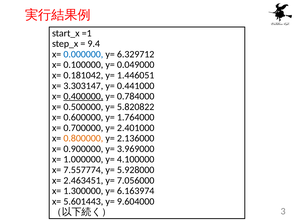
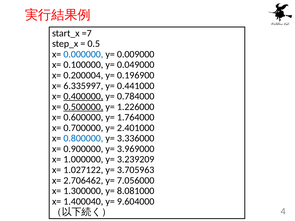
=1: =1 -> =7
9.4: 9.4 -> 0.5
6.329712: 6.329712 -> 0.009000
0.181042: 0.181042 -> 0.200004
1.446051: 1.446051 -> 0.196900
3.303147: 3.303147 -> 6.335997
0.500000 underline: none -> present
5.820822: 5.820822 -> 1.226000
0.800000 colour: orange -> blue
2.136000: 2.136000 -> 3.336000
4.100000: 4.100000 -> 3.239209
7.557774: 7.557774 -> 1.027122
5.928000: 5.928000 -> 3.705963
2.463451: 2.463451 -> 2.706462
6.163974: 6.163974 -> 8.081000
5.601443: 5.601443 -> 1.400040
3: 3 -> 4
